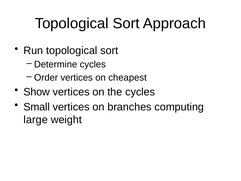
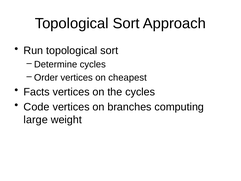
Show: Show -> Facts
Small: Small -> Code
